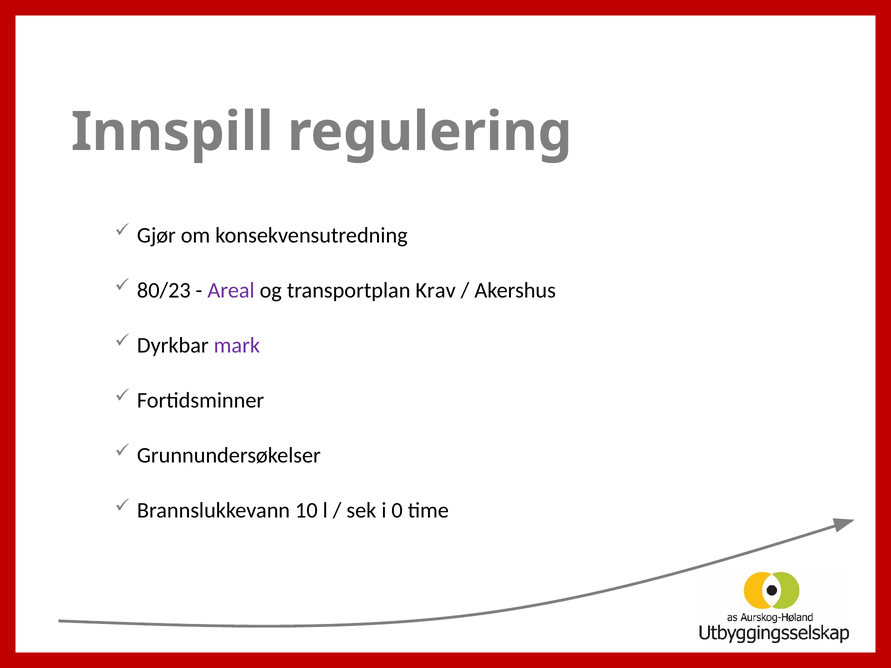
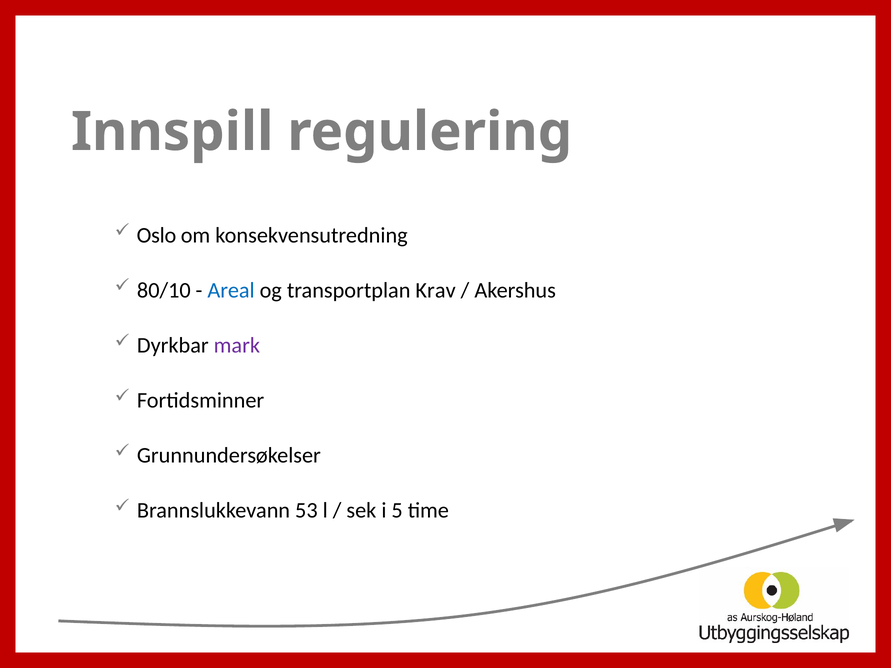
Gjør: Gjør -> Oslo
80/23: 80/23 -> 80/10
Areal colour: purple -> blue
10: 10 -> 53
0: 0 -> 5
